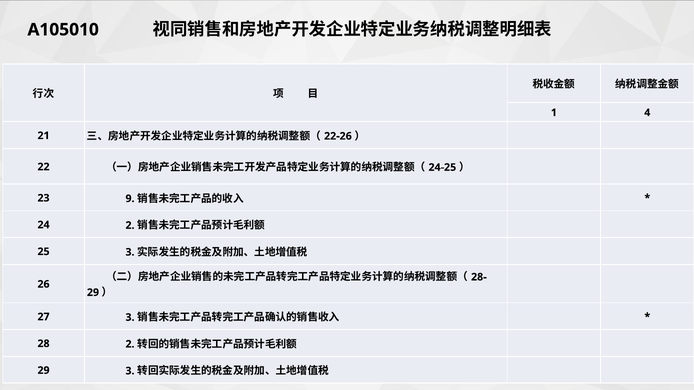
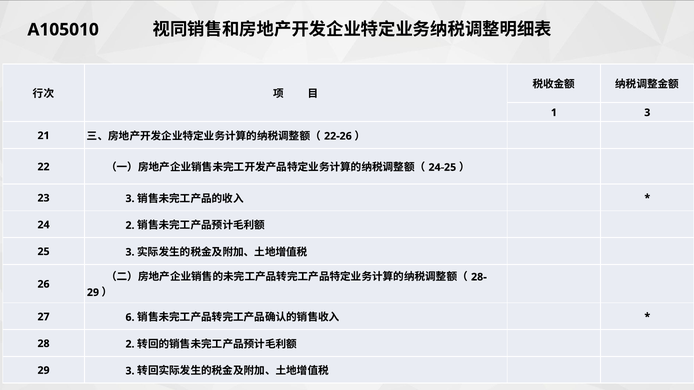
1 4: 4 -> 3
23 9: 9 -> 3
27 3: 3 -> 6
